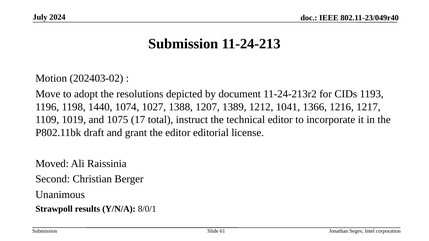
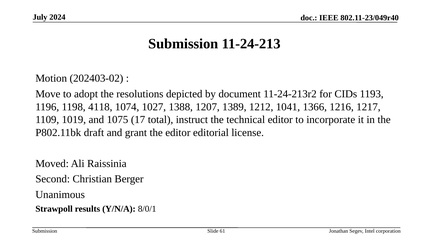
1440: 1440 -> 4118
